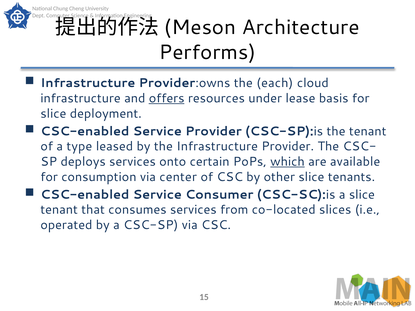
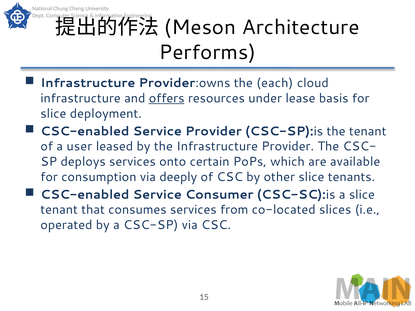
type: type -> user
which underline: present -> none
center: center -> deeply
